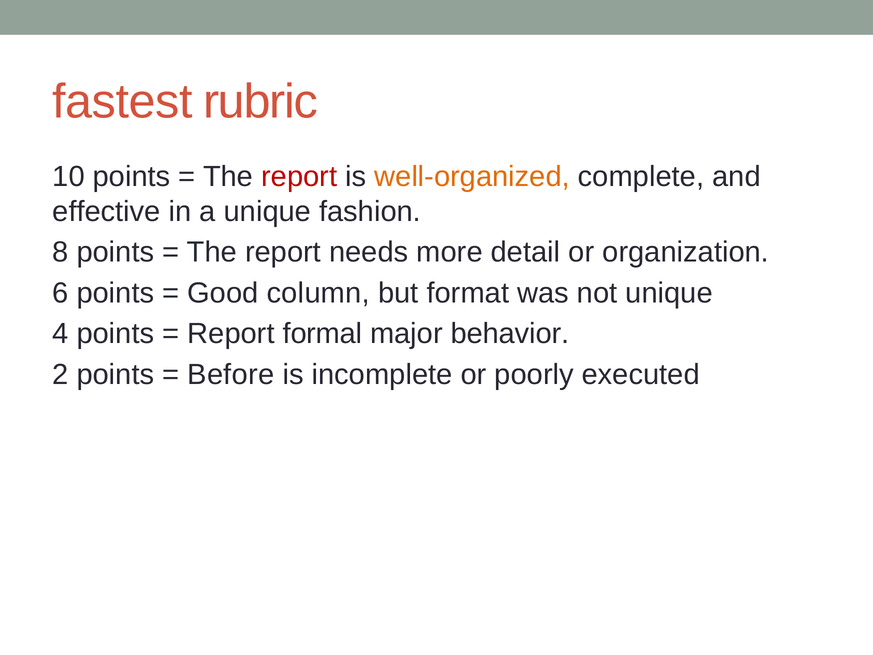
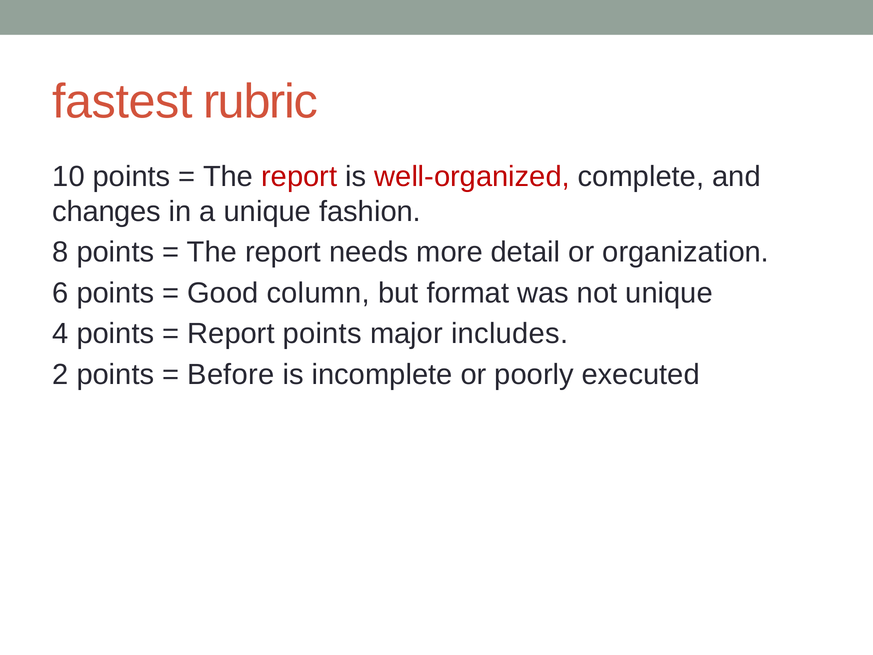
well-organized colour: orange -> red
effective: effective -> changes
Report formal: formal -> points
behavior: behavior -> includes
